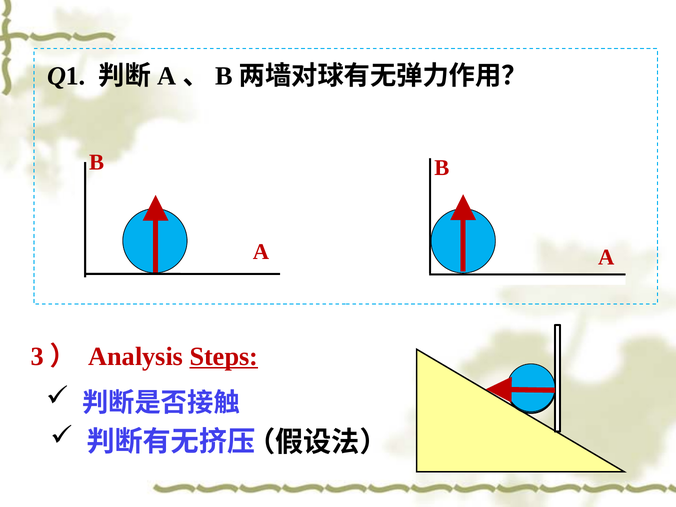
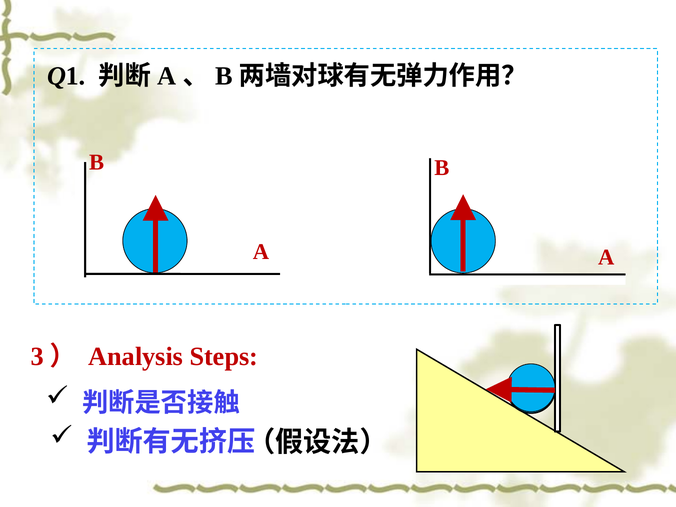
Steps underline: present -> none
